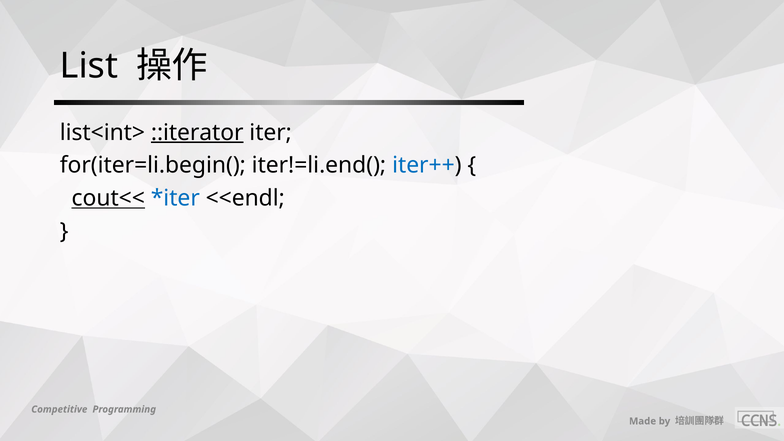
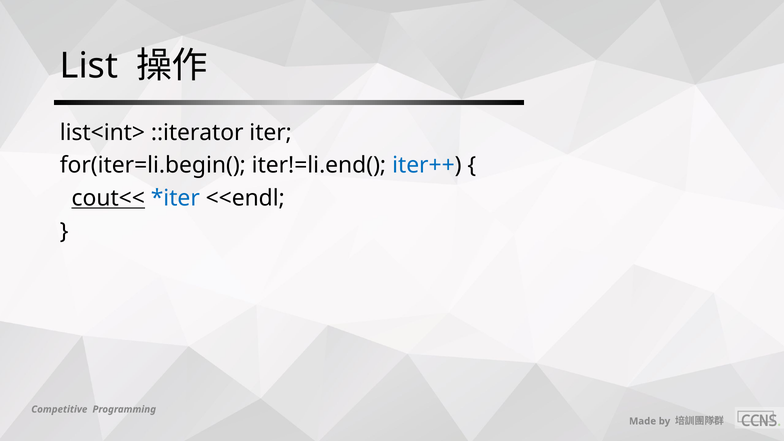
::iterator underline: present -> none
